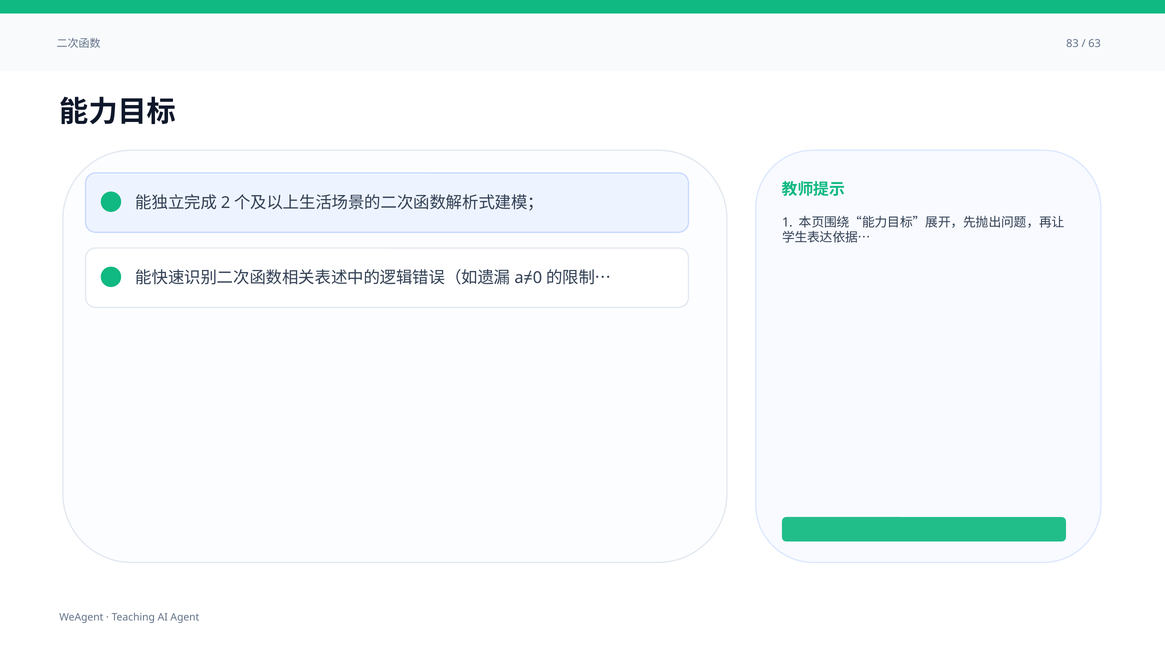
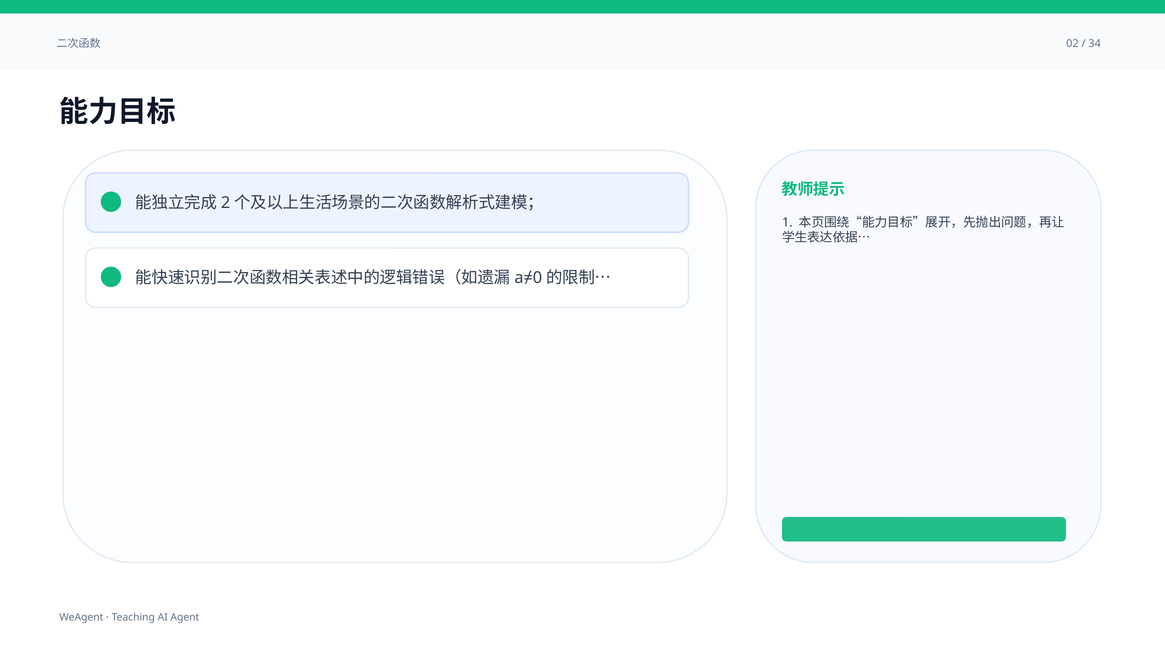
83: 83 -> 02
63: 63 -> 34
